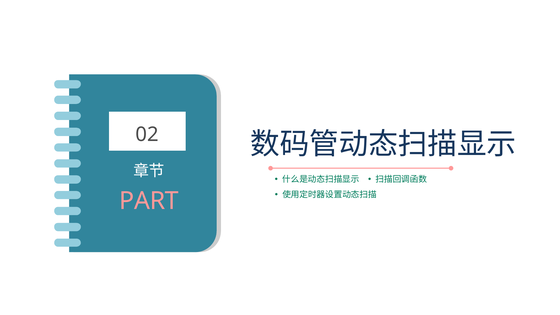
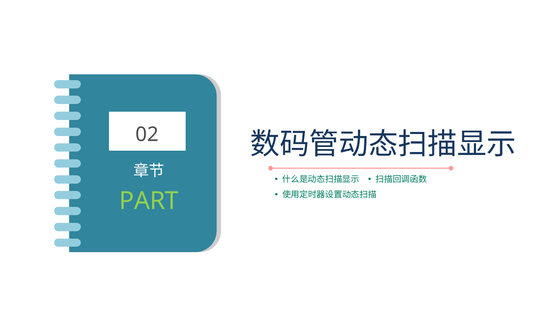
PART colour: pink -> light green
